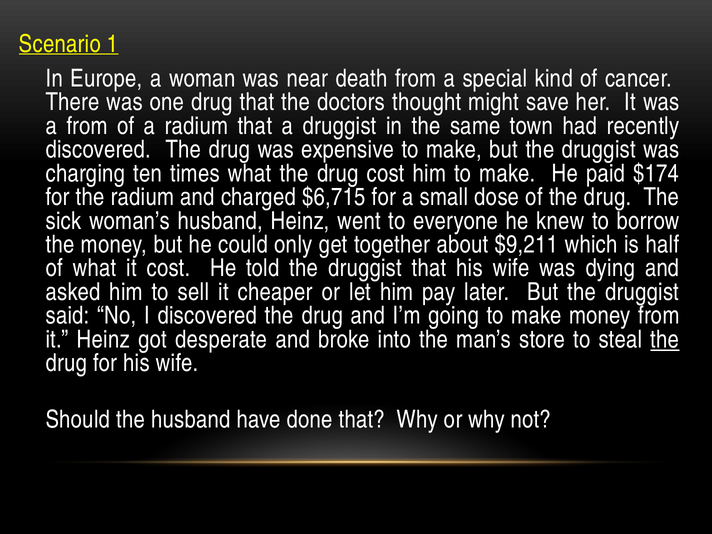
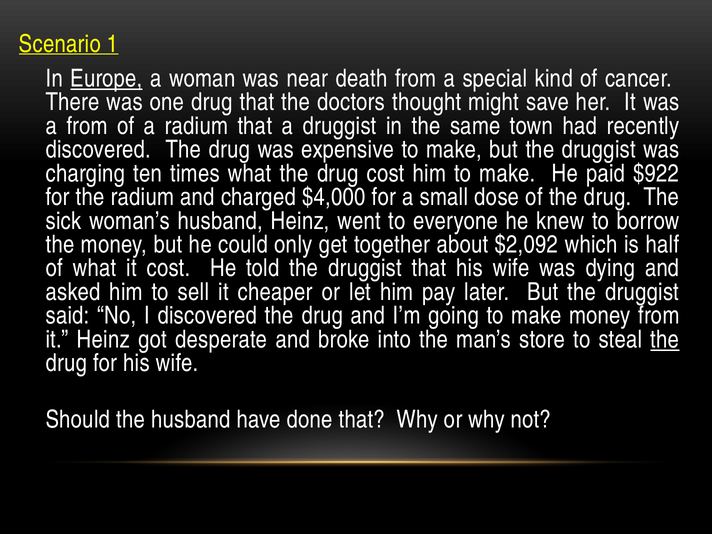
Europe underline: none -> present
$174: $174 -> $922
$6,715: $6,715 -> $4,000
$9,211: $9,211 -> $2,092
